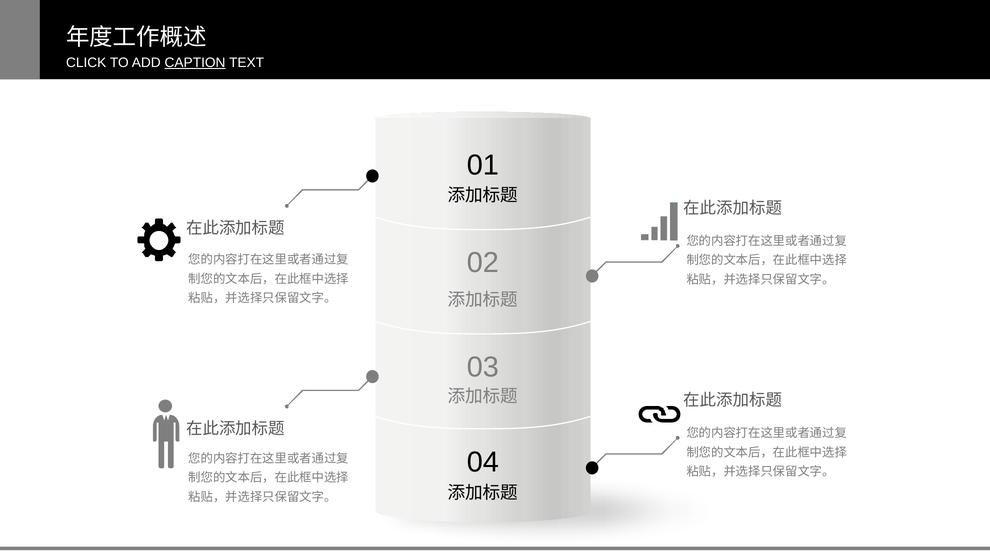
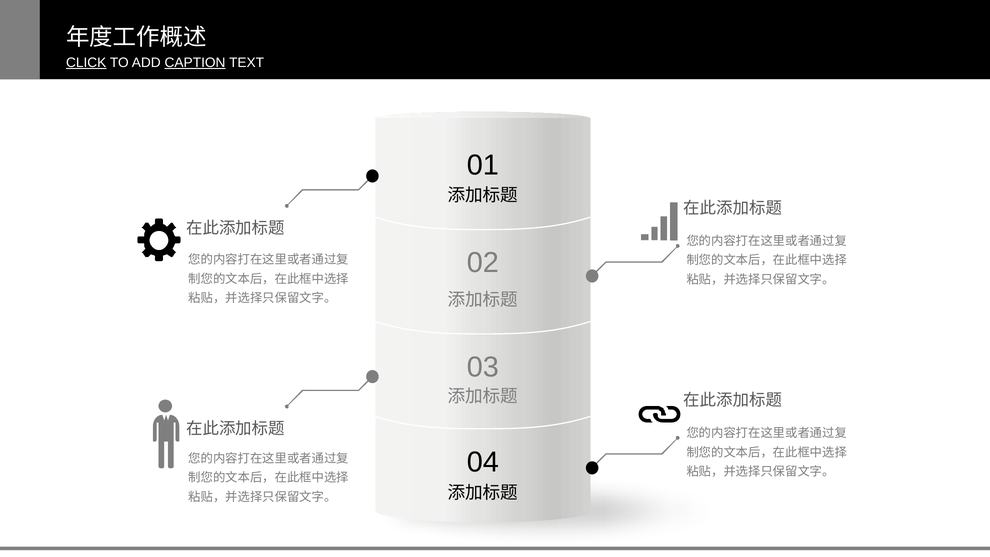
CLICK underline: none -> present
